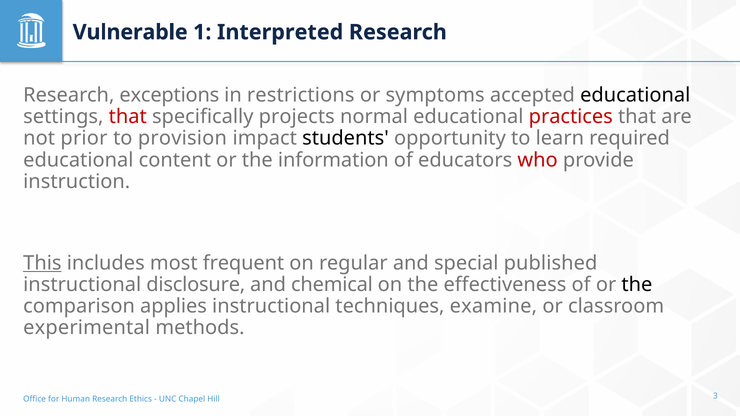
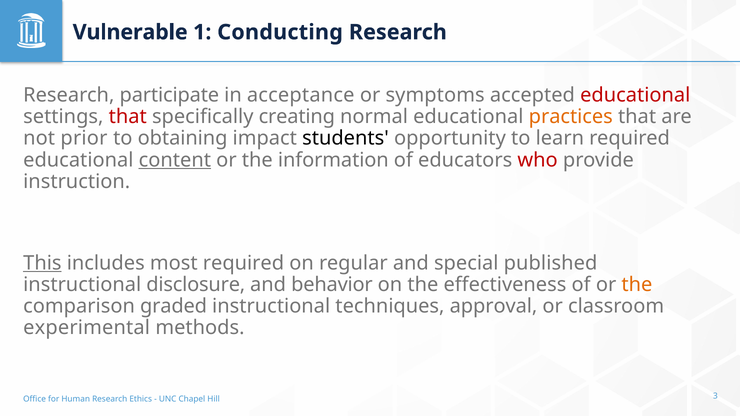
Interpreted: Interpreted -> Conducting
exceptions: exceptions -> participate
restrictions: restrictions -> acceptance
educational at (635, 95) colour: black -> red
projects: projects -> creating
practices colour: red -> orange
provision: provision -> obtaining
content underline: none -> present
most frequent: frequent -> required
chemical: chemical -> behavior
the at (637, 285) colour: black -> orange
applies: applies -> graded
examine: examine -> approval
